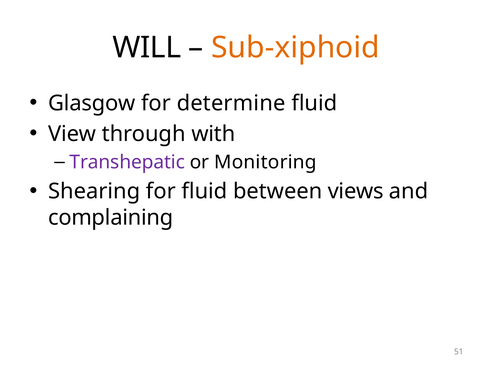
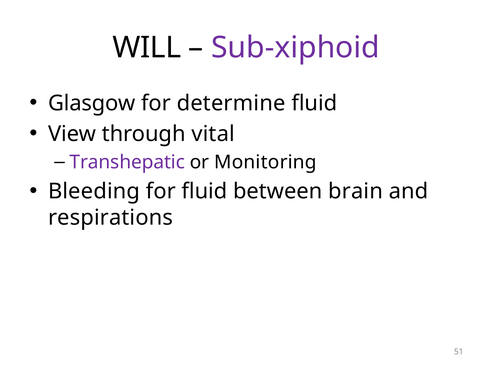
Sub-xiphoid colour: orange -> purple
with: with -> vital
Shearing: Shearing -> Bleeding
views: views -> brain
complaining: complaining -> respirations
